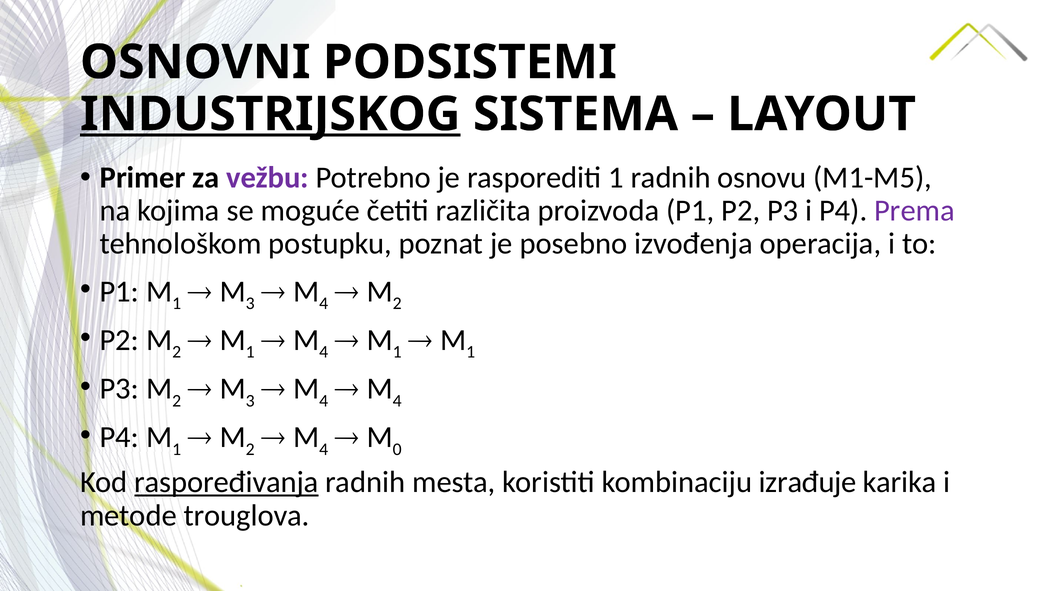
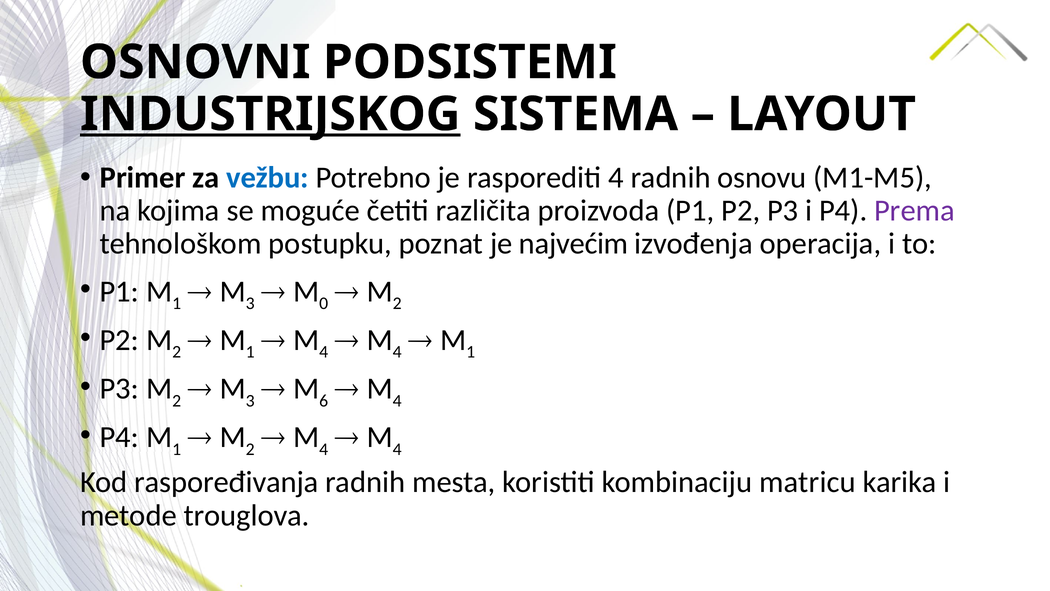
vežbu colour: purple -> blue
rasporediti 1: 1 -> 4
posebno: posebno -> najvećim
4 at (324, 303): 4 -> 0
1 at (397, 352): 1 -> 4
4 at (324, 400): 4 -> 6
0 at (397, 449): 0 -> 4
raspoređivanja underline: present -> none
izrađuje: izrađuje -> matricu
